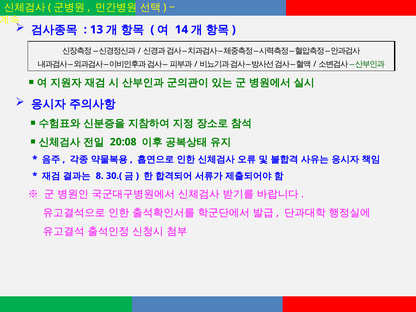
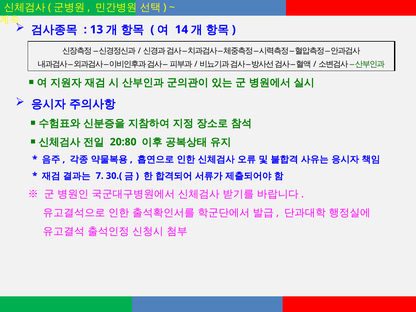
20:08: 20:08 -> 20:80
8: 8 -> 7
